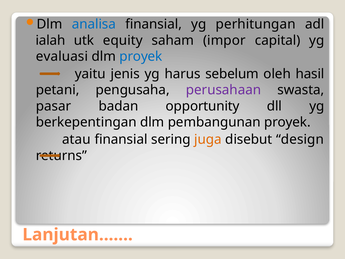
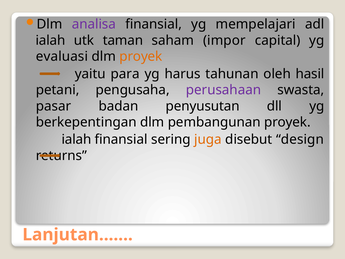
analisa colour: blue -> purple
perhitungan: perhitungan -> mempelajari
equity: equity -> taman
proyek at (141, 56) colour: blue -> orange
jenis: jenis -> para
sebelum: sebelum -> tahunan
opportunity: opportunity -> penyusutan
atau at (76, 139): atau -> ialah
